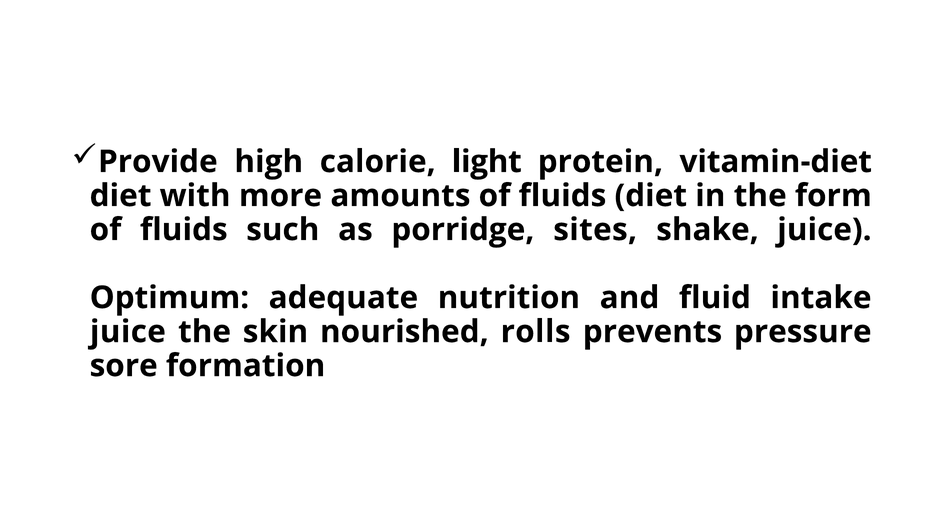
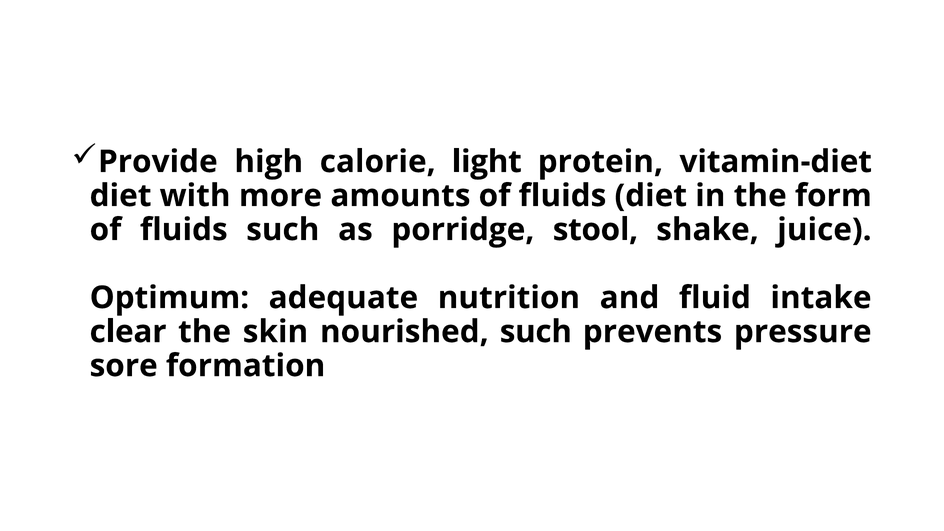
sites: sites -> stool
juice at (128, 332): juice -> clear
nourished rolls: rolls -> such
